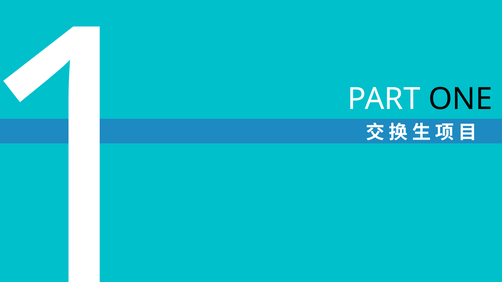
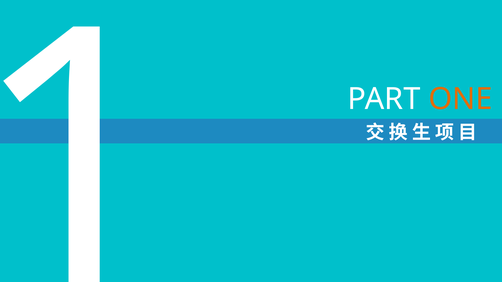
ONE colour: black -> orange
